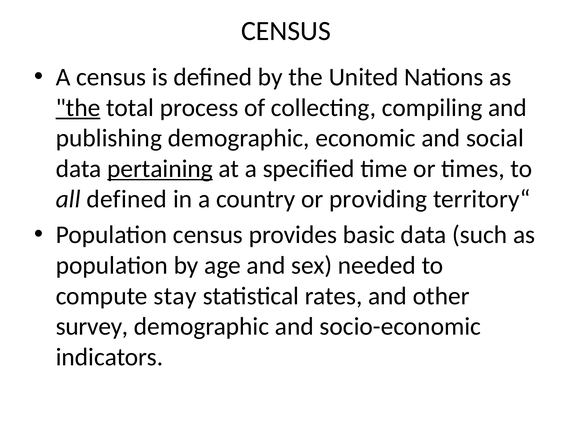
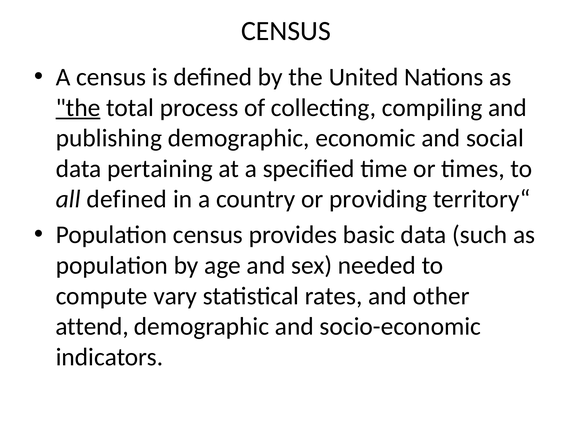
pertaining underline: present -> none
stay: stay -> vary
survey: survey -> attend
